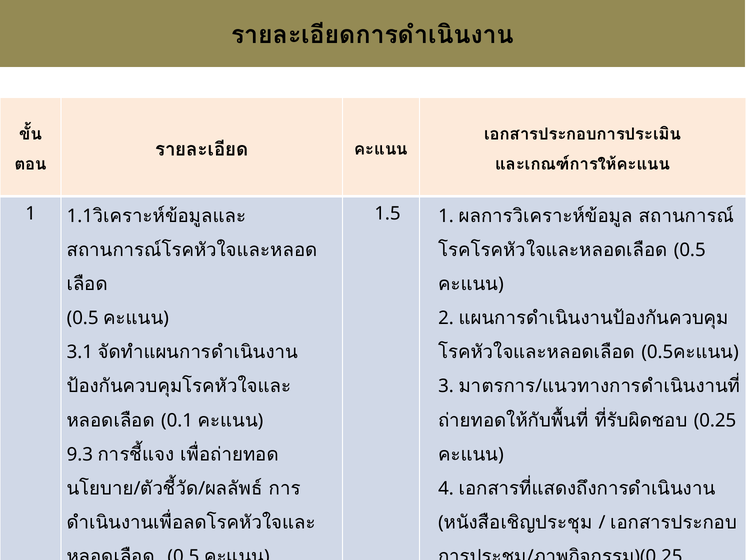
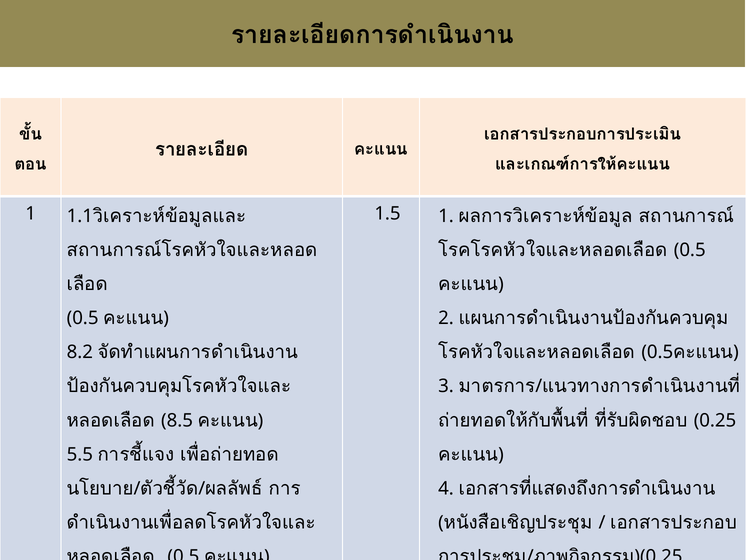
3.1: 3.1 -> 8.2
0.1: 0.1 -> 8.5
9.3: 9.3 -> 5.5
